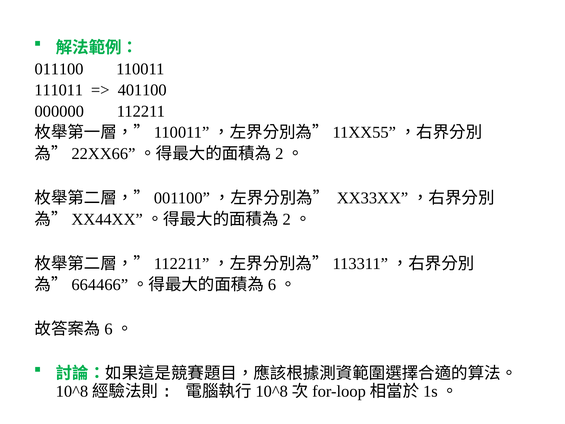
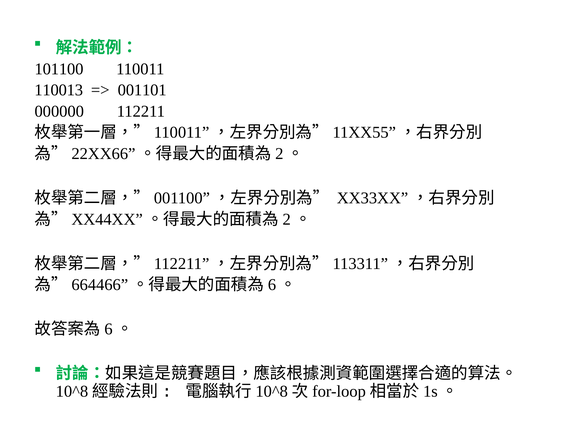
011100: 011100 -> 101100
111011: 111011 -> 110013
401100: 401100 -> 001101
